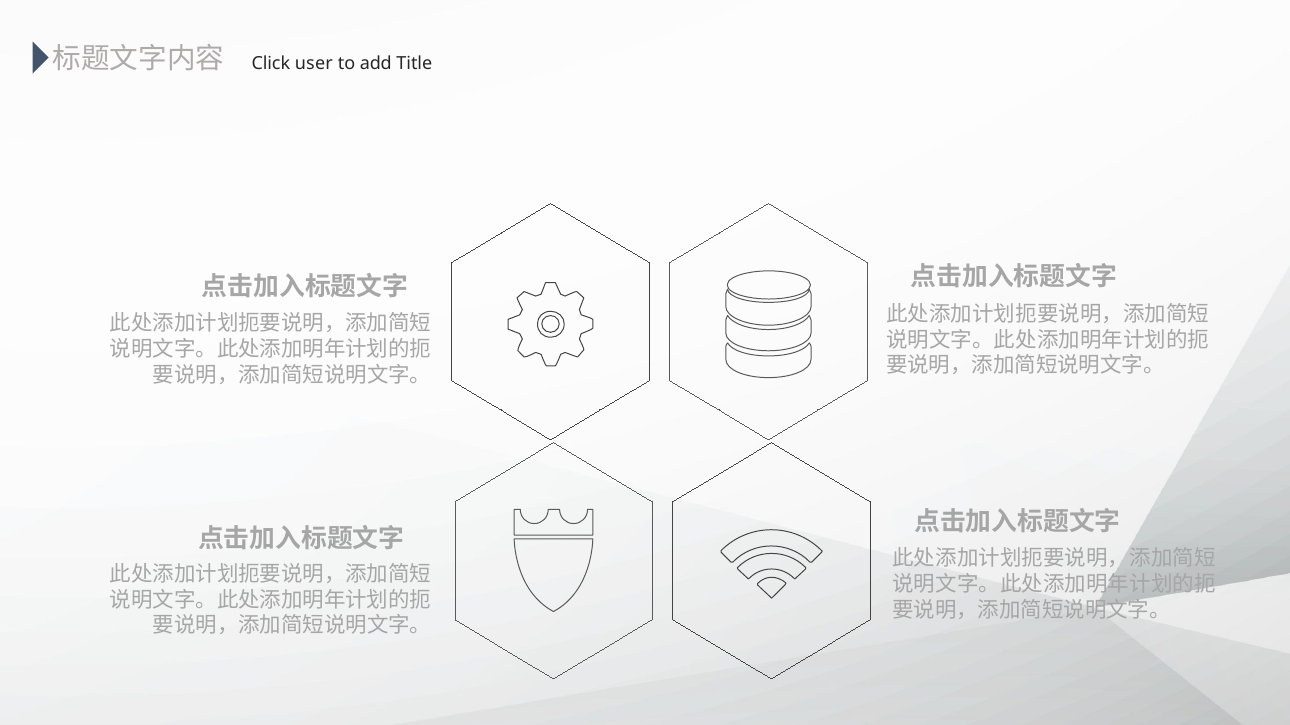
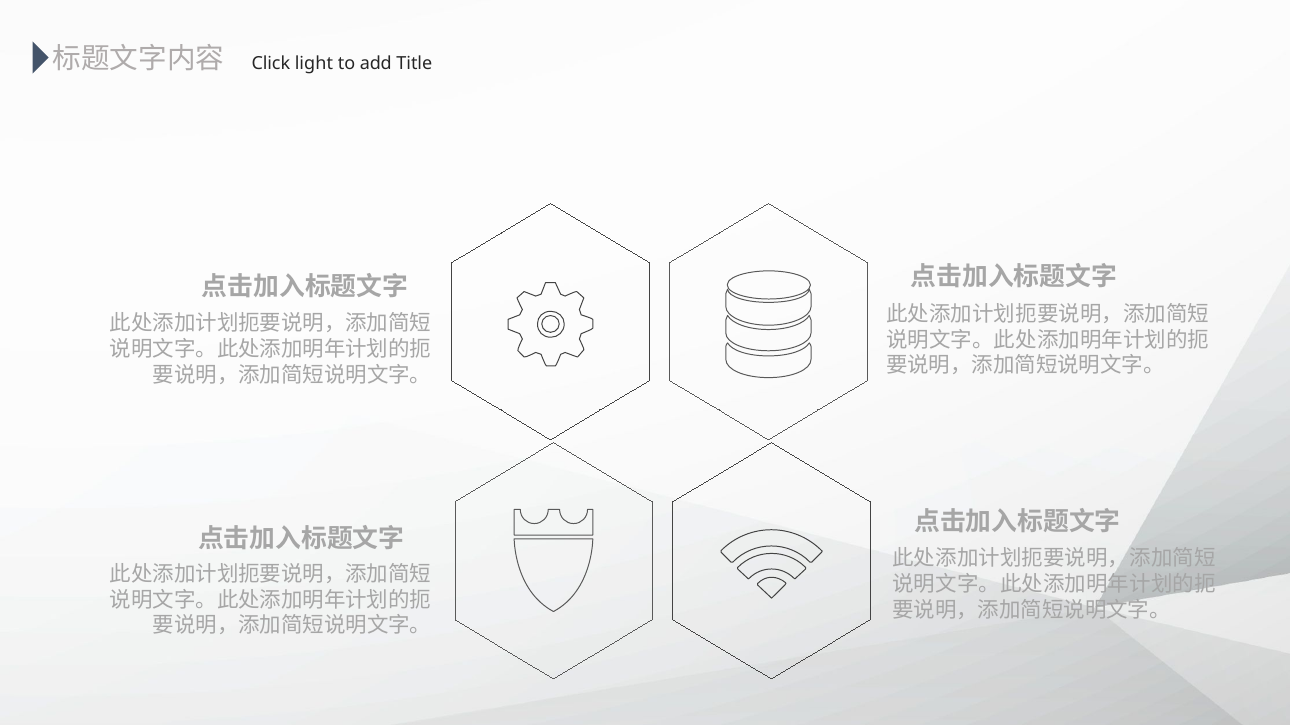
user: user -> light
